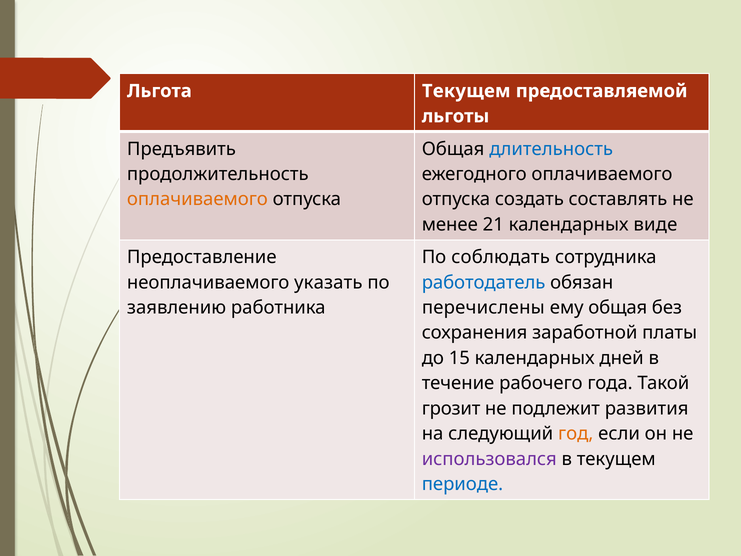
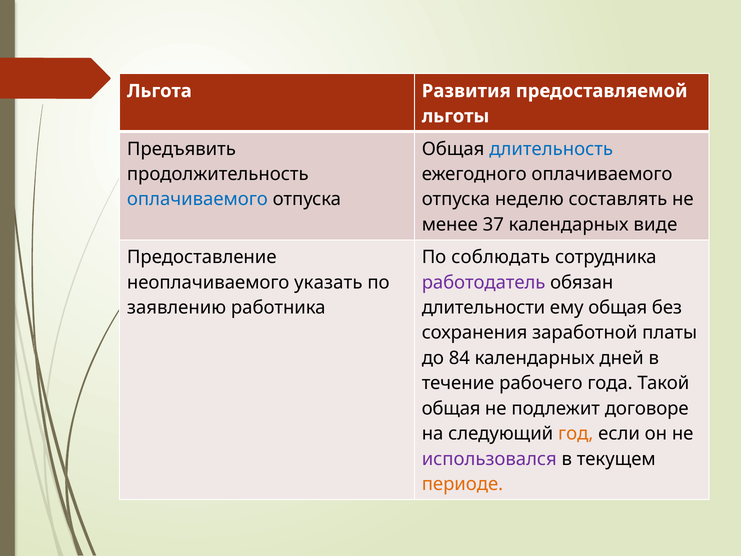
Льгота Текущем: Текущем -> Развития
оплачиваемого at (197, 199) colour: orange -> blue
создать: создать -> неделю
21: 21 -> 37
работодатель colour: blue -> purple
перечислены: перечислены -> длительности
15: 15 -> 84
грозит at (451, 408): грозит -> общая
развития: развития -> договоре
периоде colour: blue -> orange
